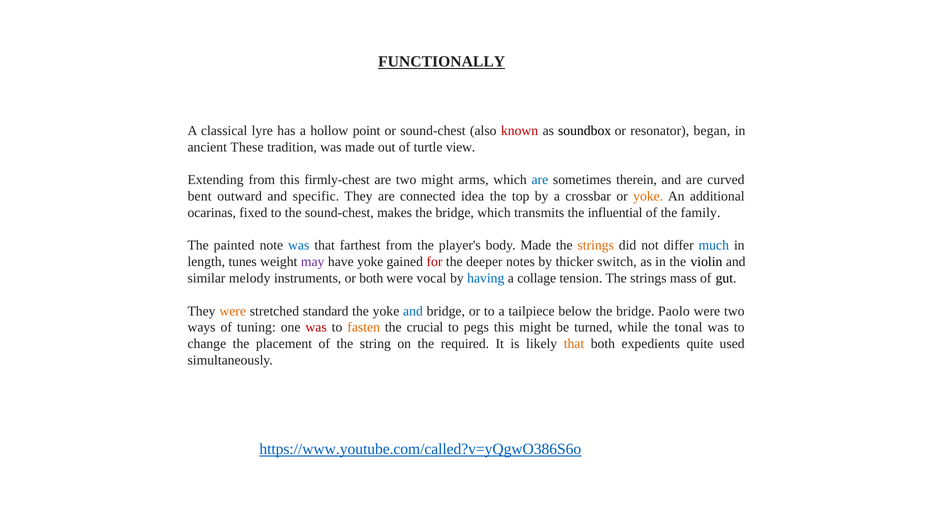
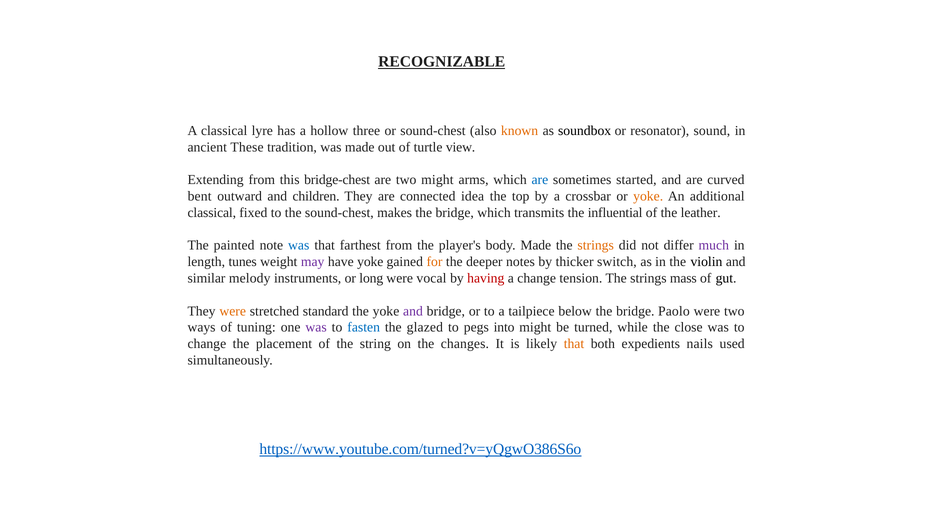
FUNCTIONALLY: FUNCTIONALLY -> RECOGNIZABLE
point: point -> three
known colour: red -> orange
began: began -> sound
firmly-chest: firmly-chest -> bridge-chest
therein: therein -> started
specific: specific -> children
ocarinas at (212, 212): ocarinas -> classical
family: family -> leather
much colour: blue -> purple
for colour: red -> orange
or both: both -> long
having colour: blue -> red
a collage: collage -> change
and at (413, 311) colour: blue -> purple
was at (316, 327) colour: red -> purple
fasten colour: orange -> blue
crucial: crucial -> glazed
pegs this: this -> into
tonal: tonal -> close
required: required -> changes
quite: quite -> nails
https://www.youtube.com/called?v=yQgwO386S6o: https://www.youtube.com/called?v=yQgwO386S6o -> https://www.youtube.com/turned?v=yQgwO386S6o
